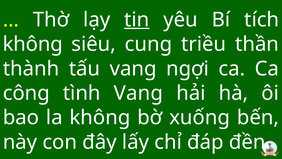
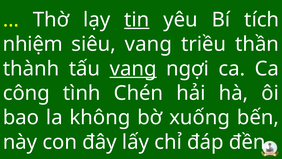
không at (33, 44): không -> nhiệm
siêu cung: cung -> vang
vang at (133, 69) underline: none -> present
tình Vang: Vang -> Chén
